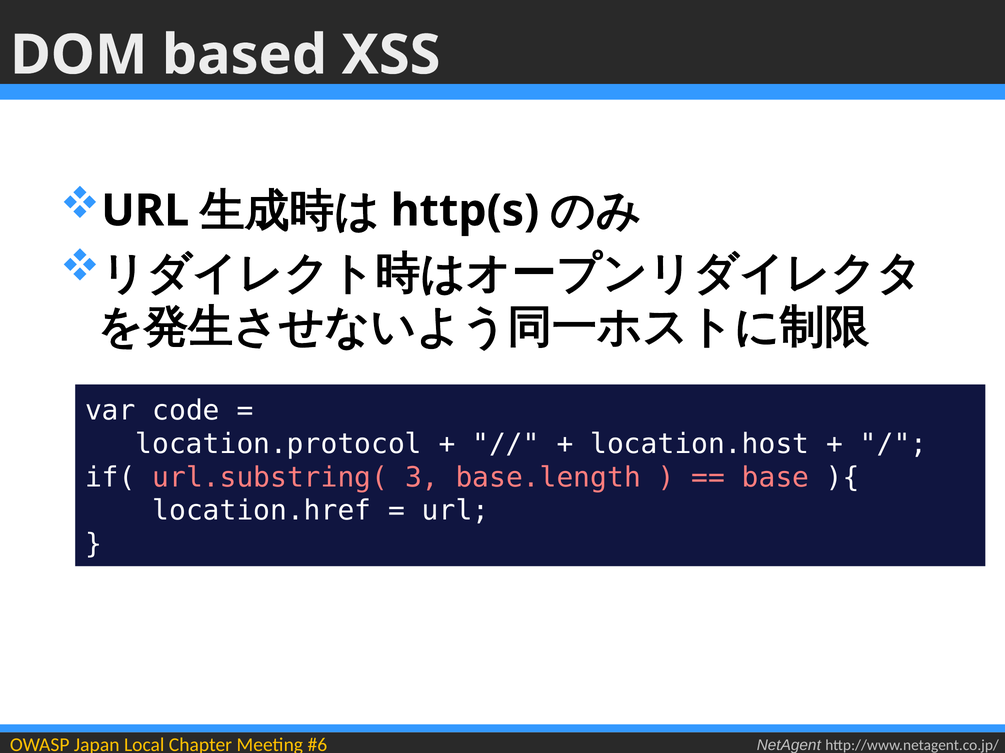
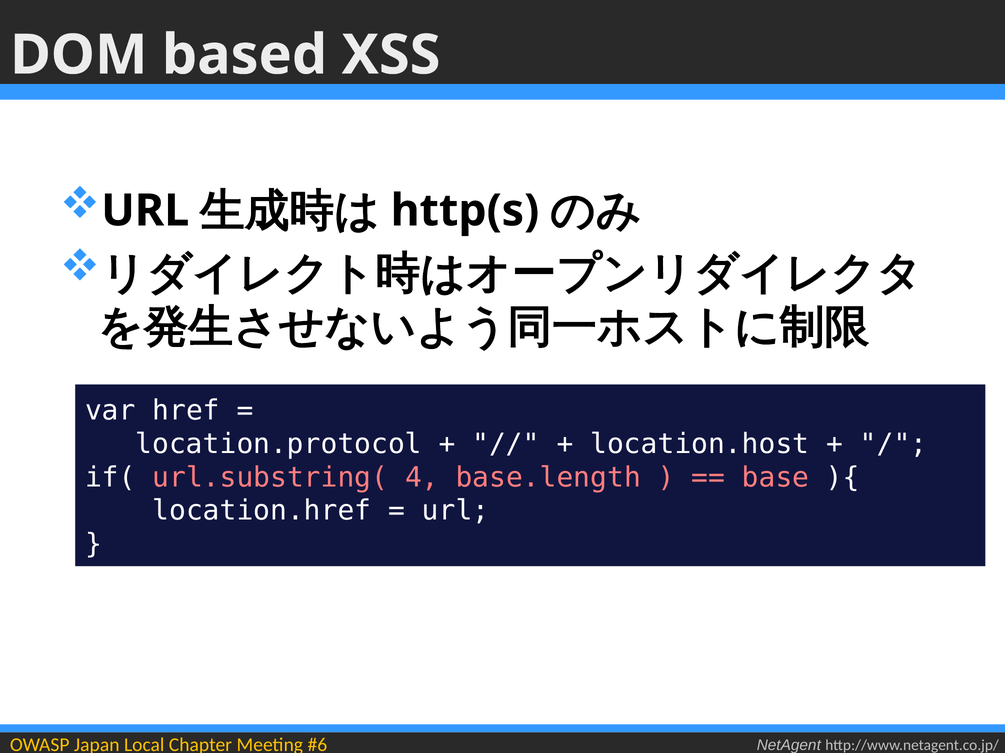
code: code -> href
3: 3 -> 4
